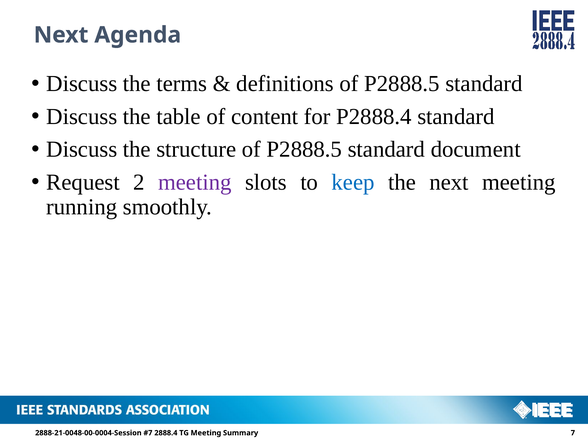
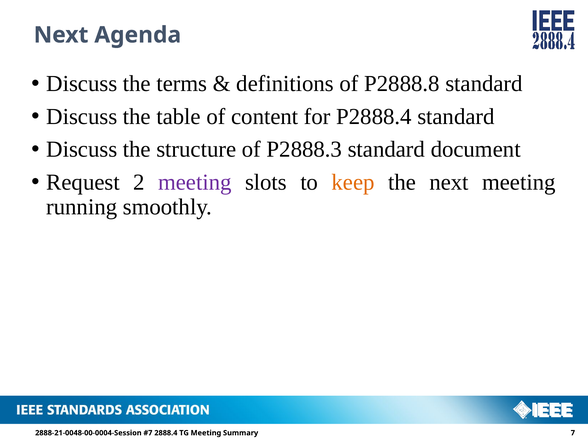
definitions of P2888.5: P2888.5 -> P2888.8
structure of P2888.5: P2888.5 -> P2888.3
keep colour: blue -> orange
